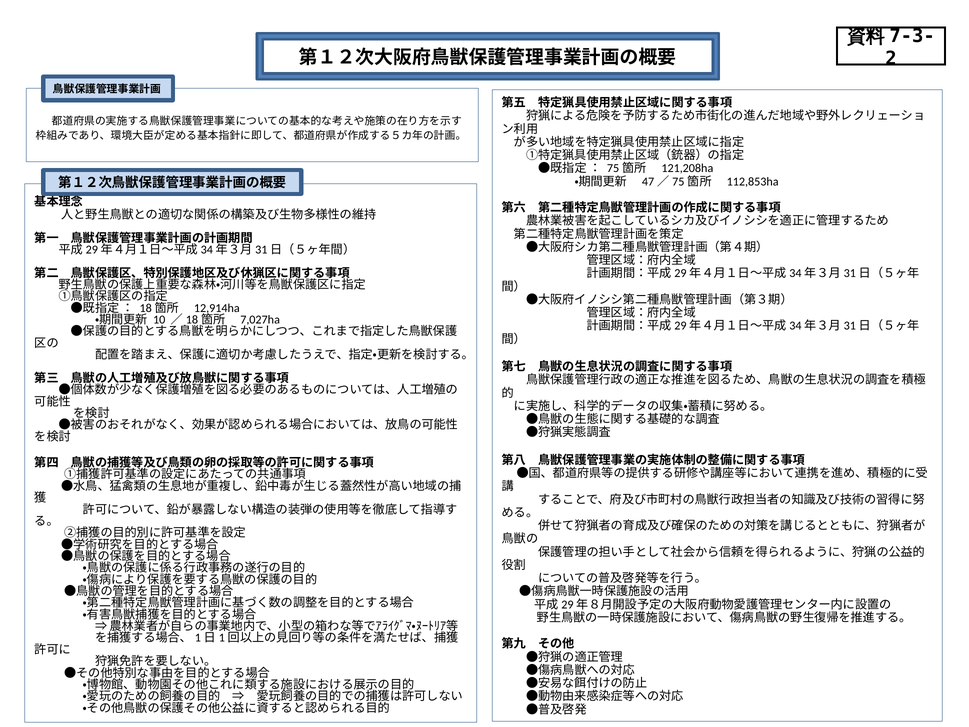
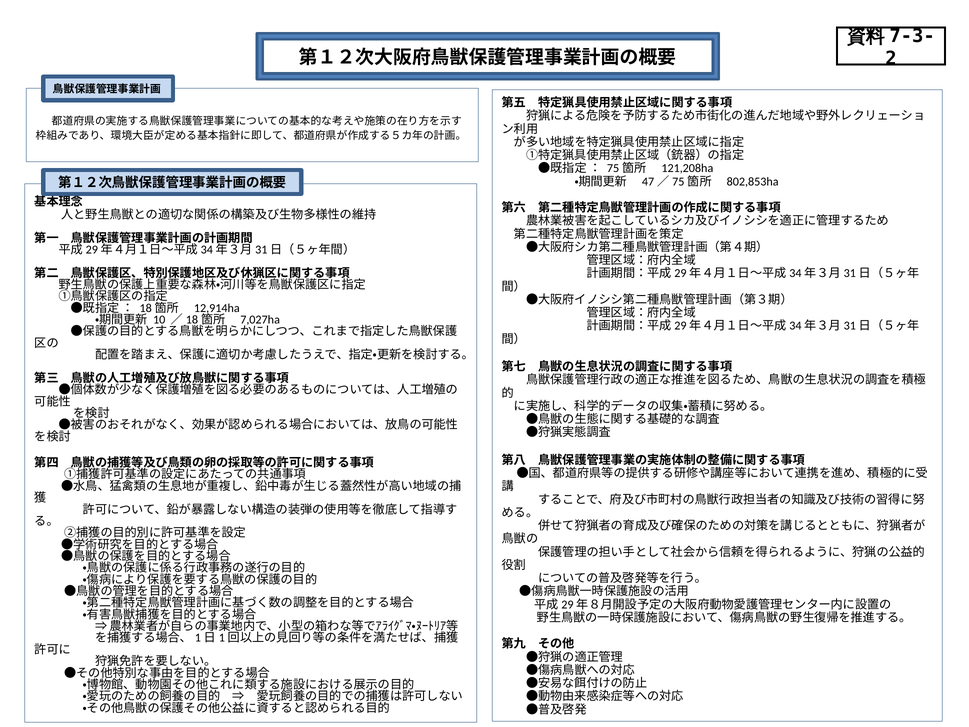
112,853ha: 112,853ha -> 802,853ha
